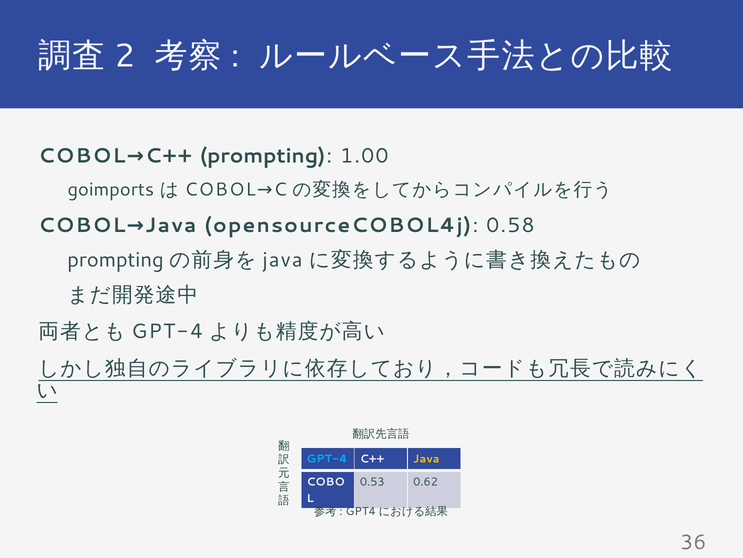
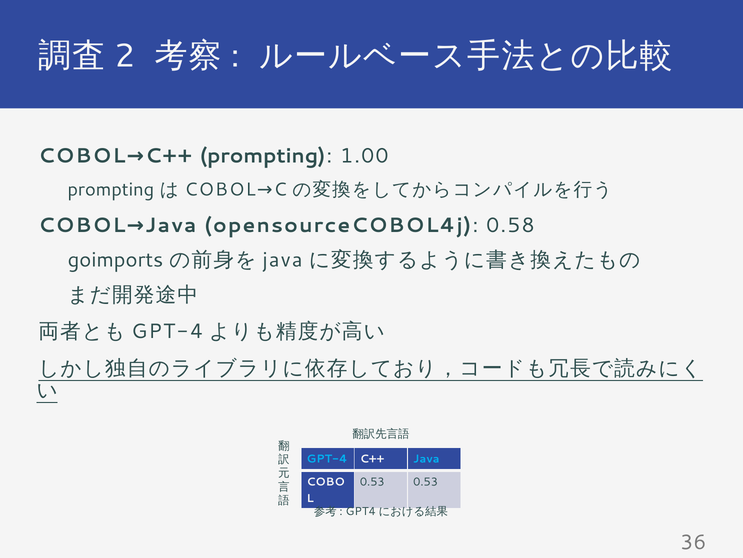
goimports at (111, 189): goimports -> prompting
prompting at (115, 260): prompting -> goimports
Java at (426, 459) colour: yellow -> light blue
0.53 0.62: 0.62 -> 0.53
